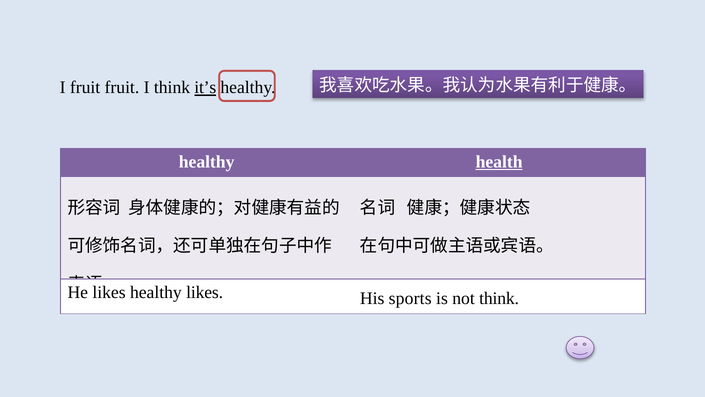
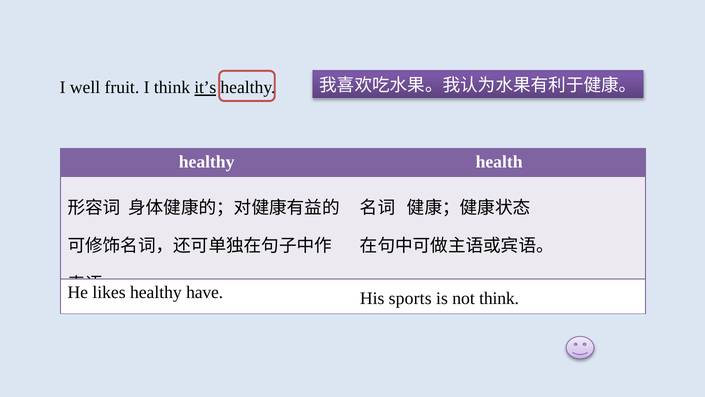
I fruit: fruit -> well
health underline: present -> none
healthy likes: likes -> have
